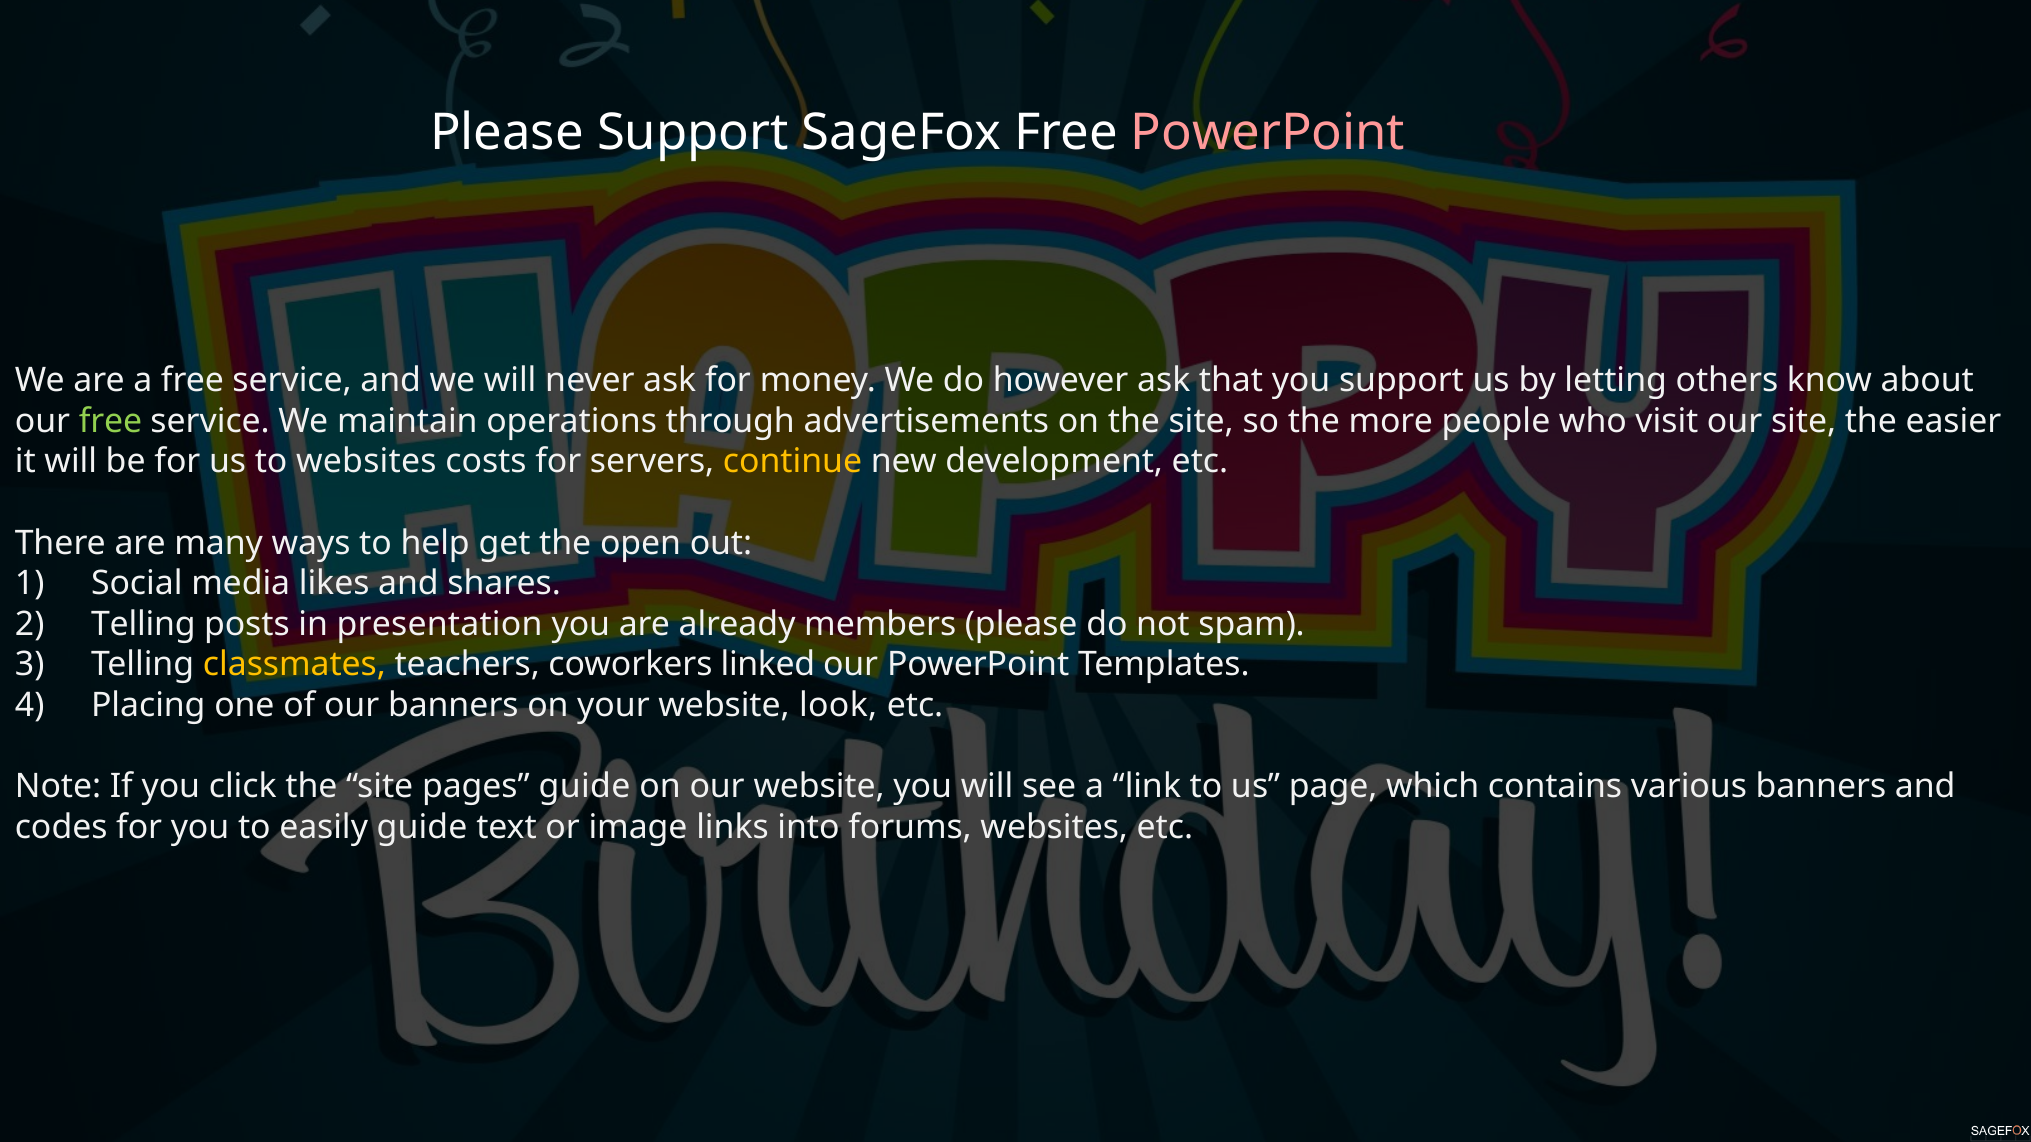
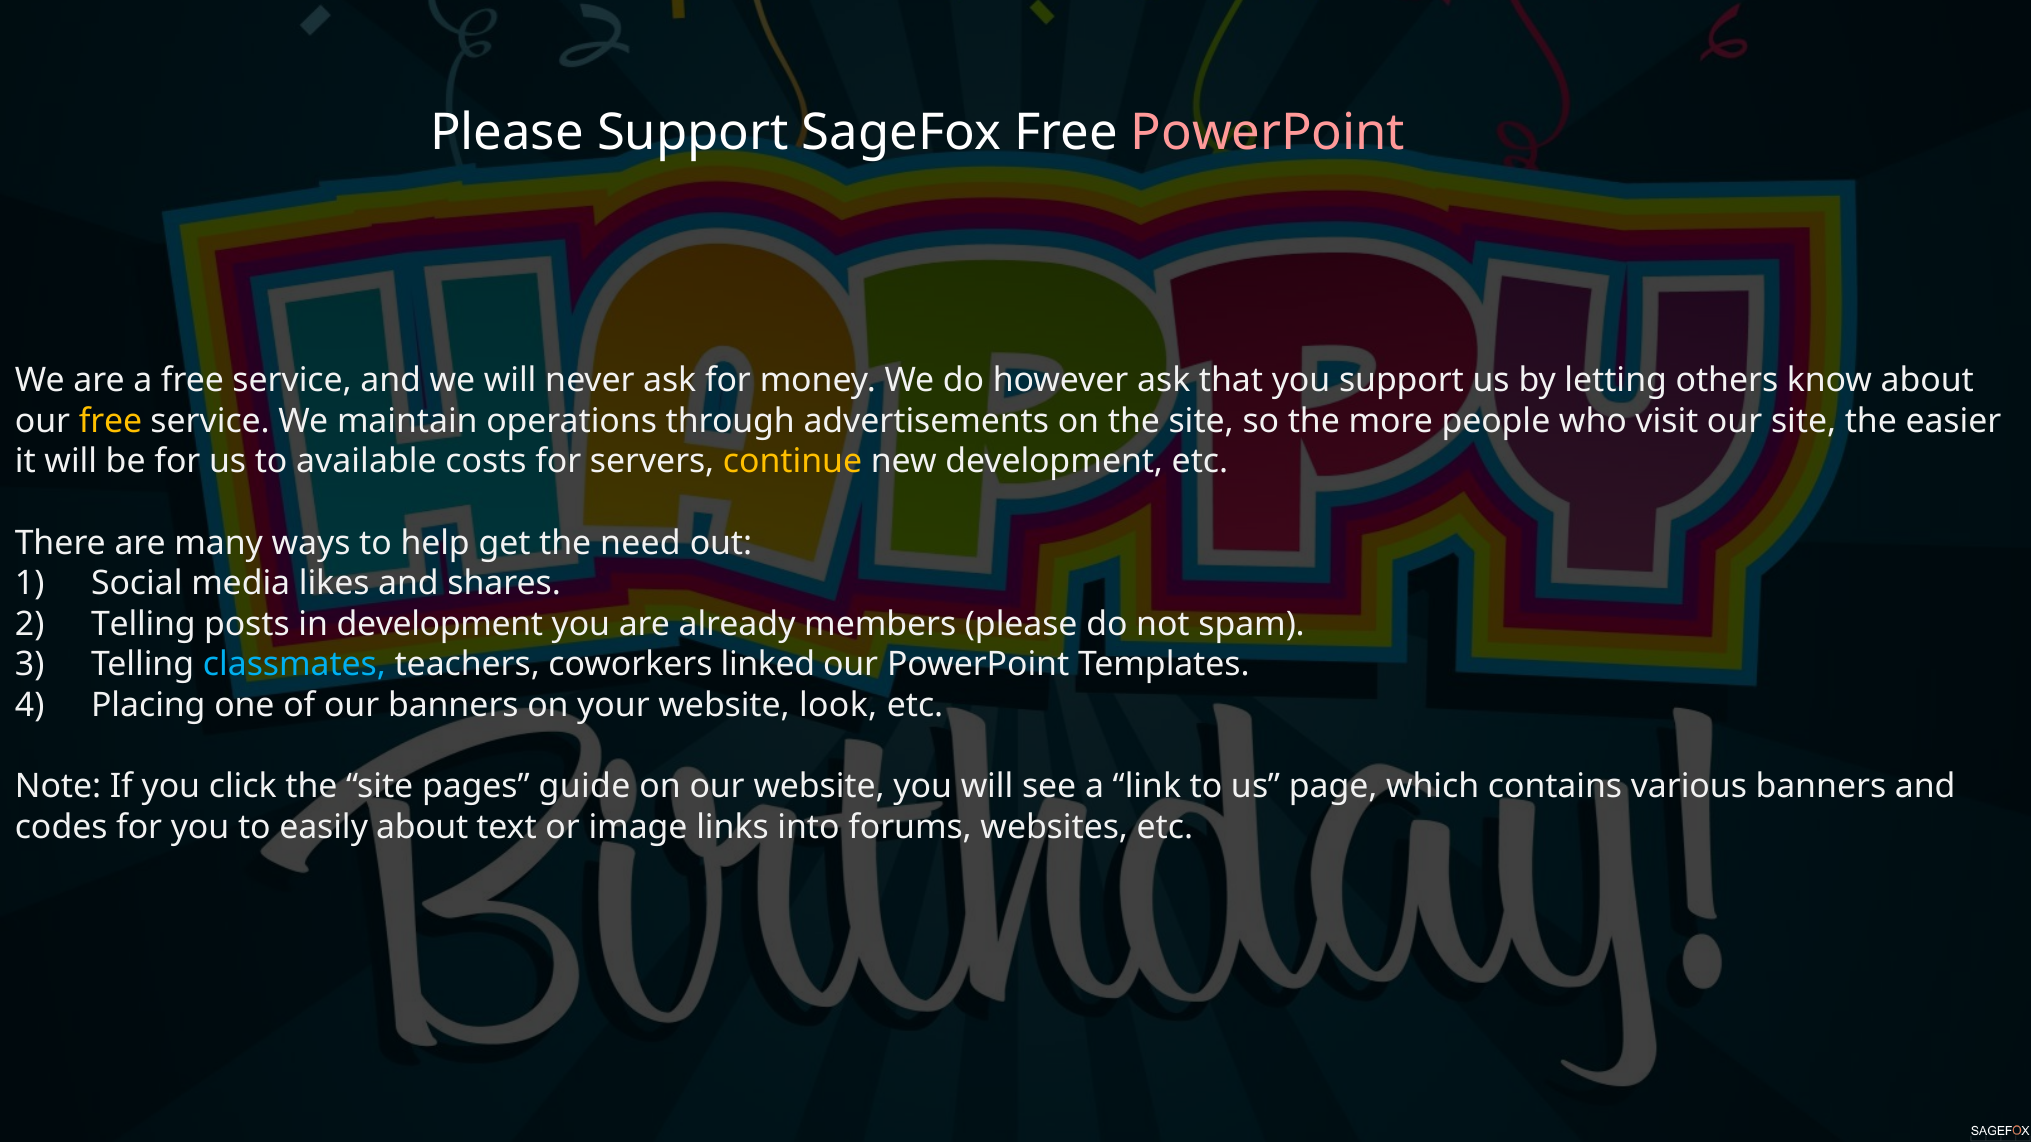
free at (111, 421) colour: light green -> yellow
to websites: websites -> available
open: open -> need
in presentation: presentation -> development
classmates colour: yellow -> light blue
easily guide: guide -> about
